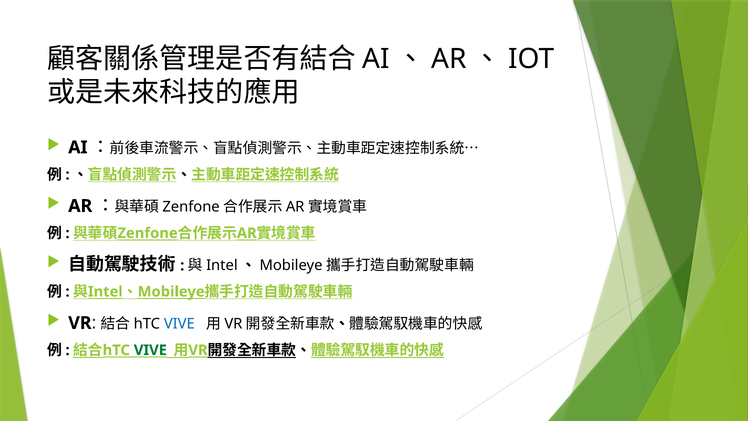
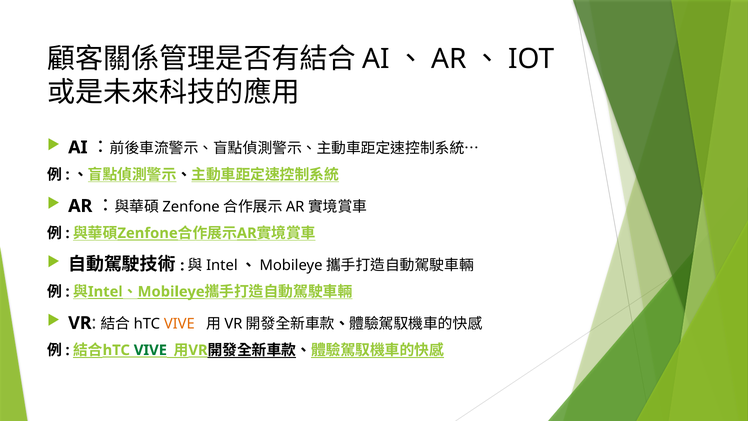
VIVE at (179, 324) colour: blue -> orange
